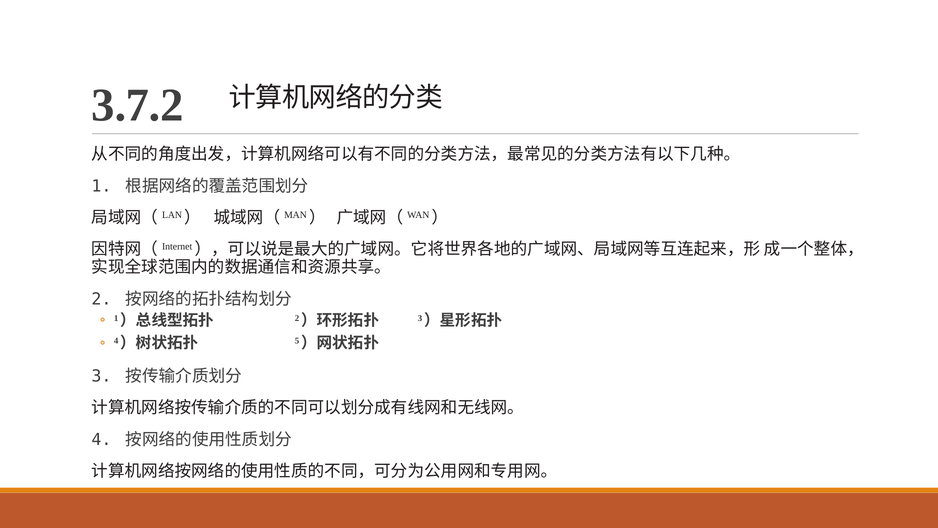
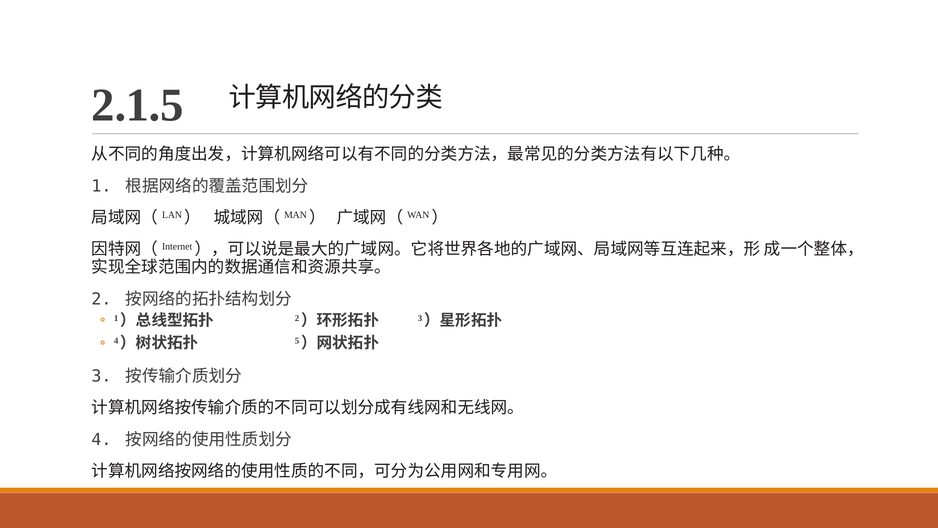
3.7.2: 3.7.2 -> 2.1.5
